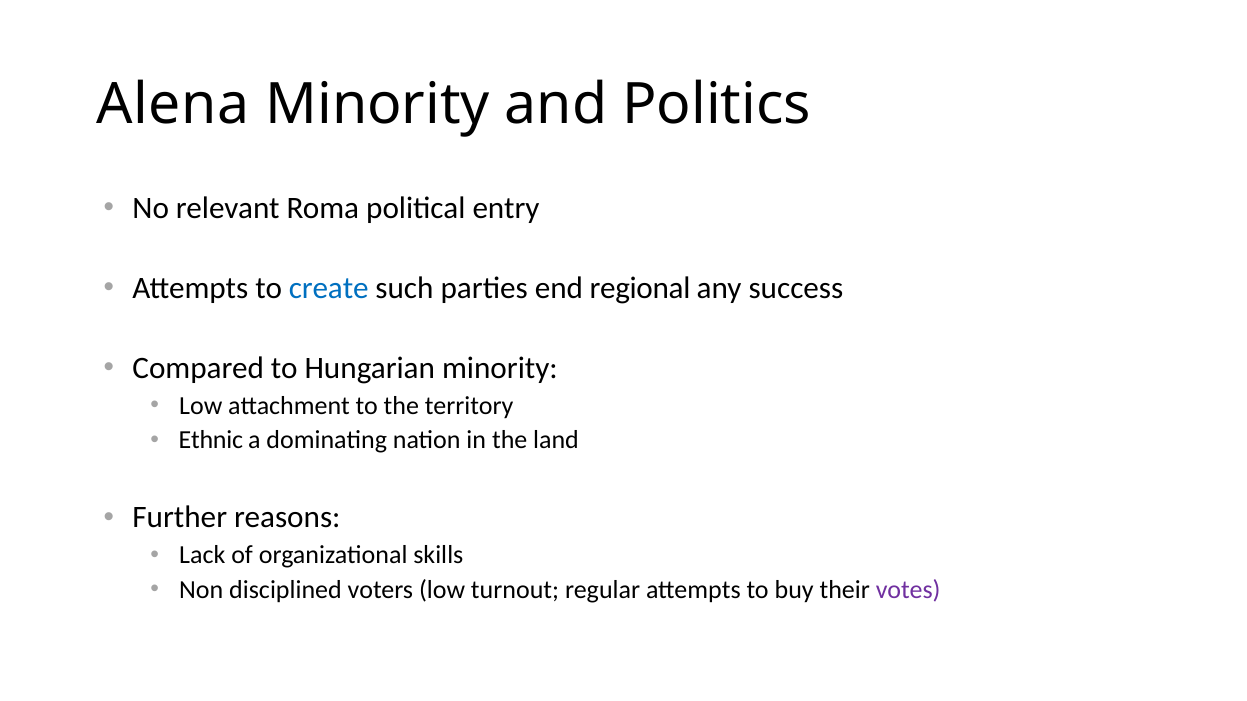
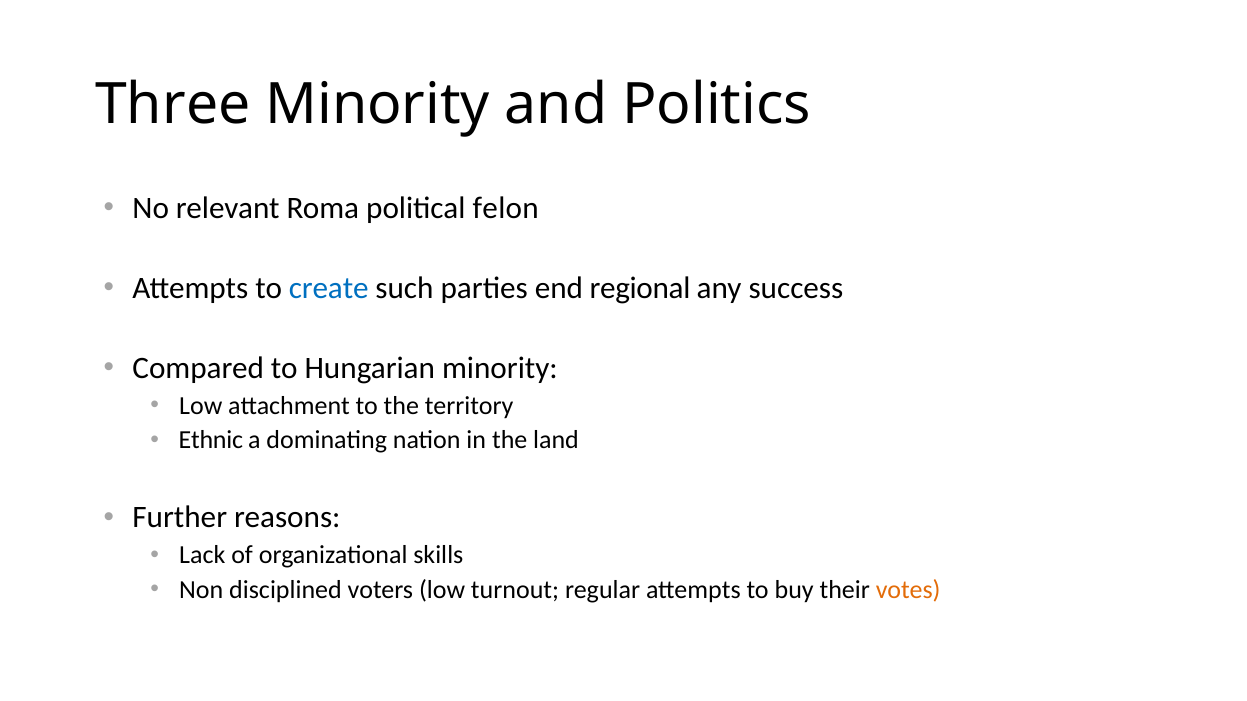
Alena: Alena -> Three
entry: entry -> felon
votes colour: purple -> orange
